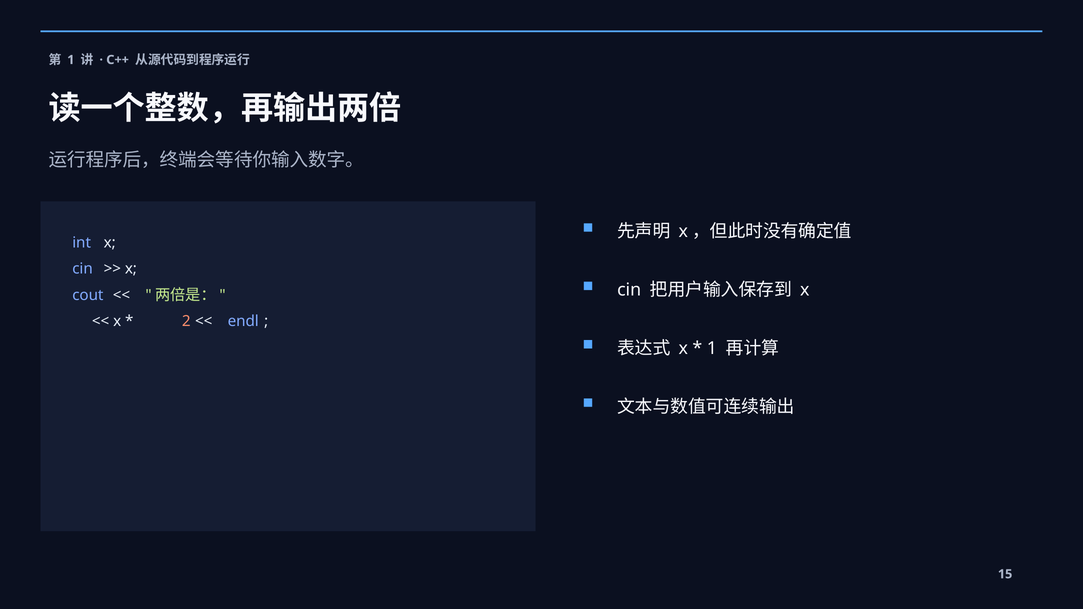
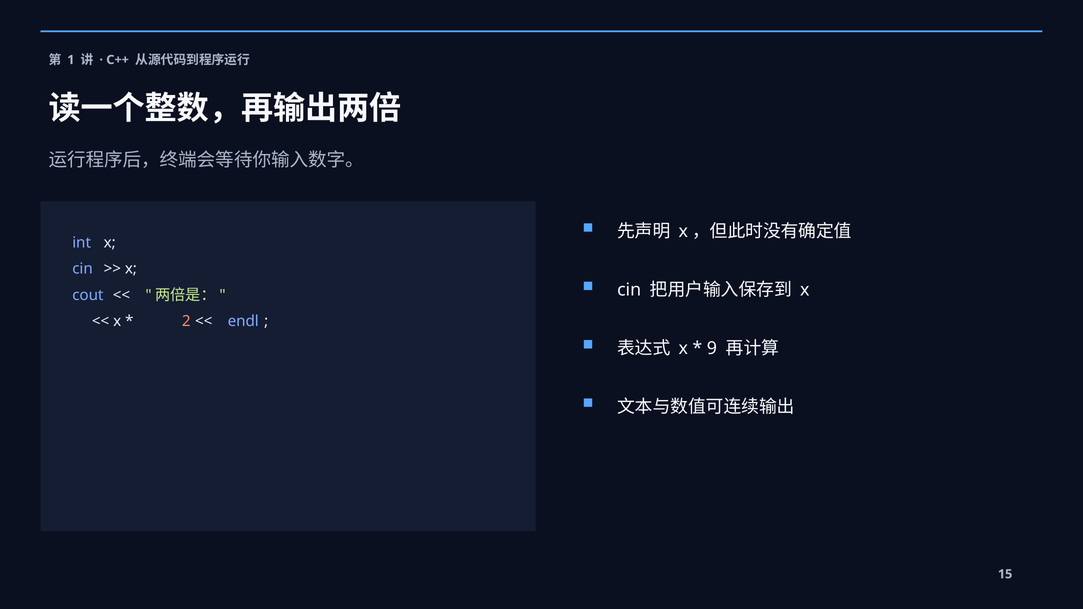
1 at (712, 348): 1 -> 9
